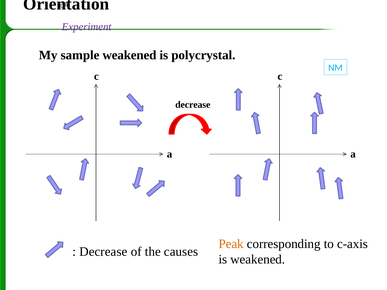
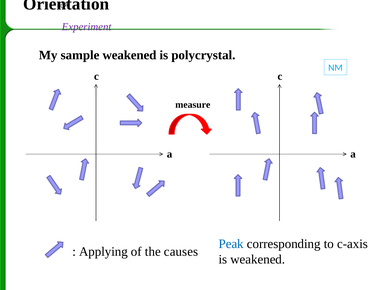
decrease at (193, 105): decrease -> measure
Peak colour: orange -> blue
Decrease at (103, 252): Decrease -> Applying
